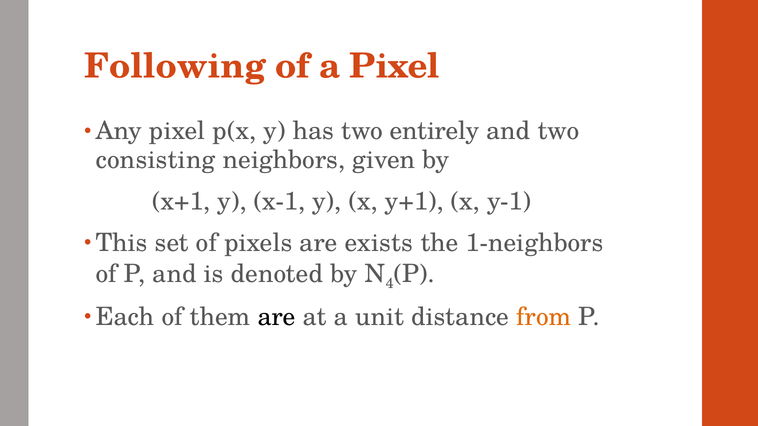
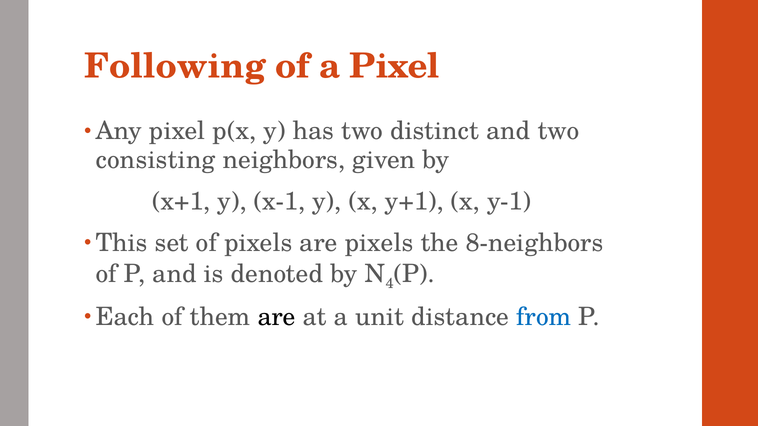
entirely: entirely -> distinct
are exists: exists -> pixels
1-neighbors: 1-neighbors -> 8-neighbors
from colour: orange -> blue
